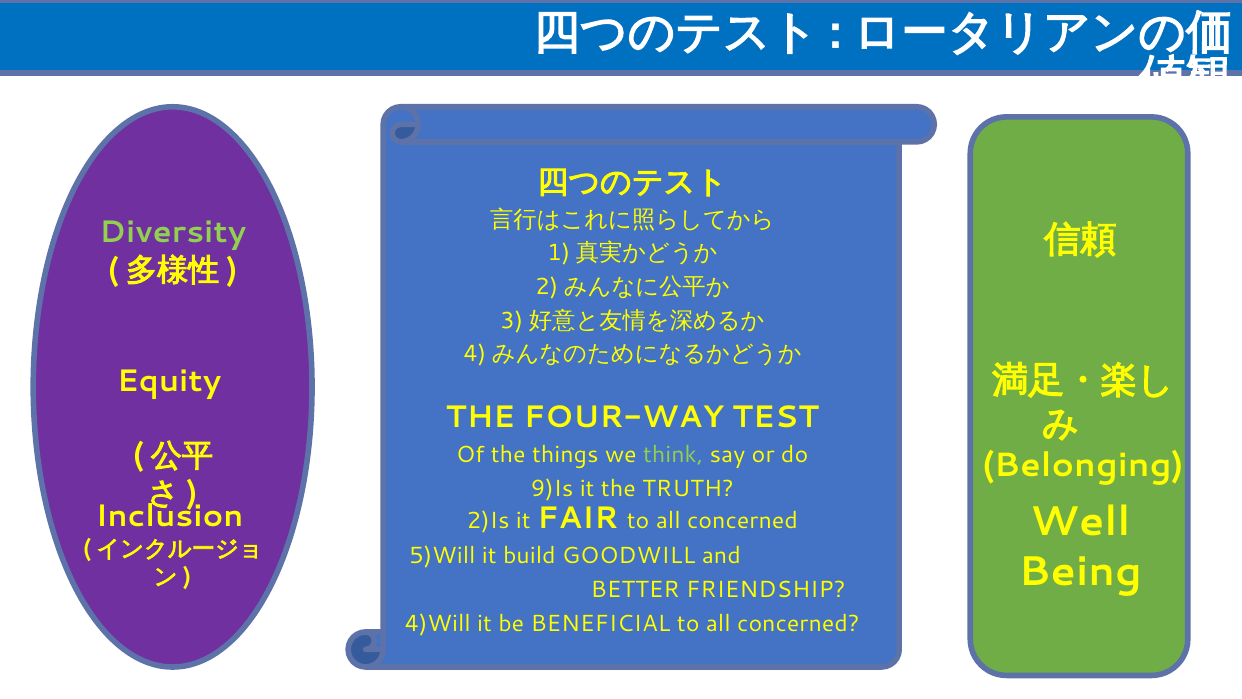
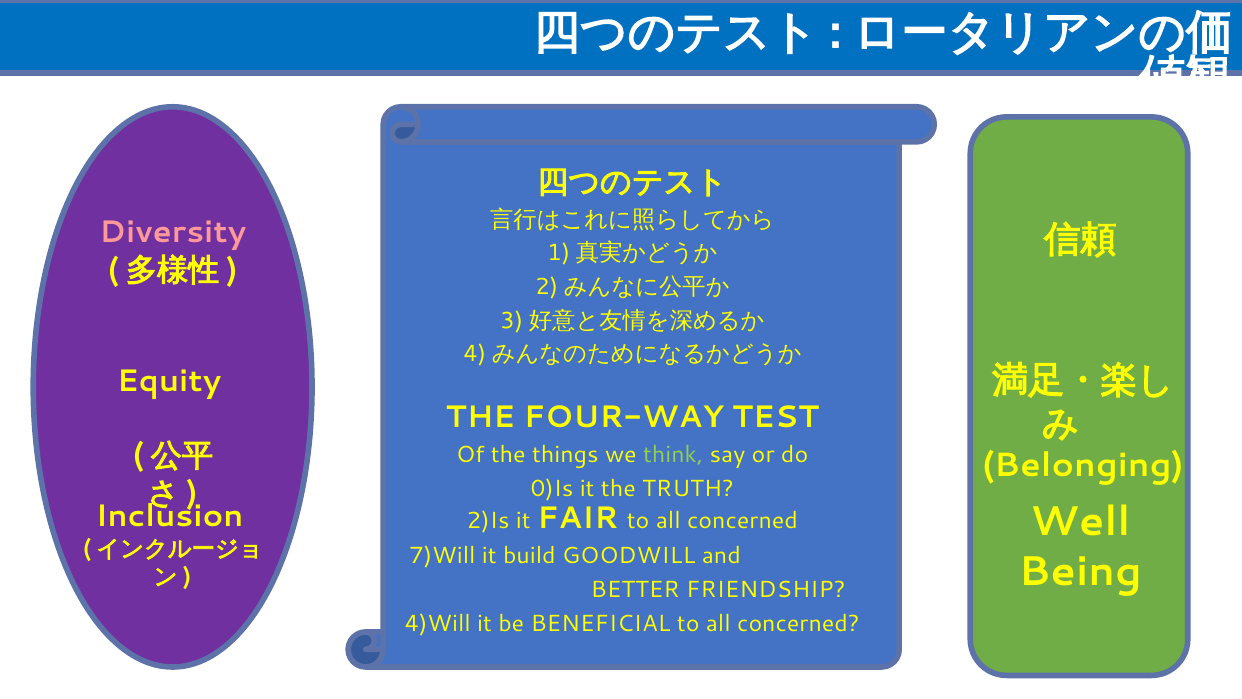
Diversity colour: light green -> pink
9)Is: 9)Is -> 0)Is
5)Will: 5)Will -> 7)Will
